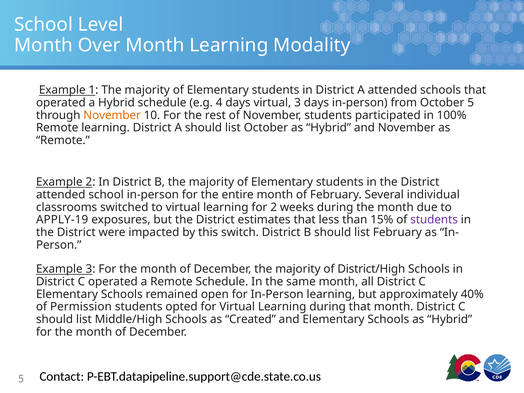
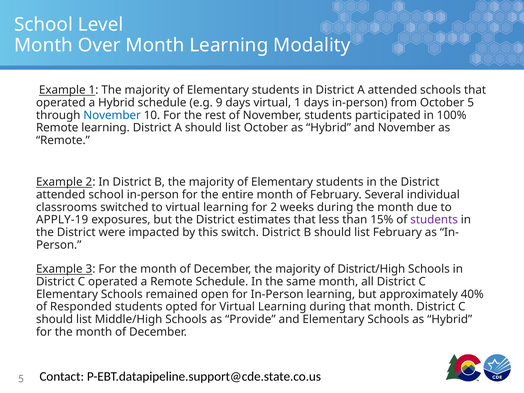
4: 4 -> 9
virtual 3: 3 -> 1
November at (112, 115) colour: orange -> blue
Permission: Permission -> Responded
Created: Created -> Provide
